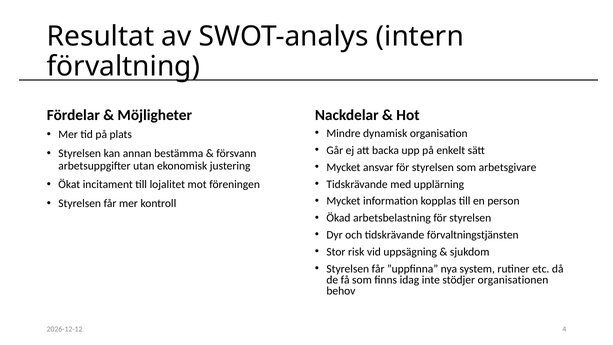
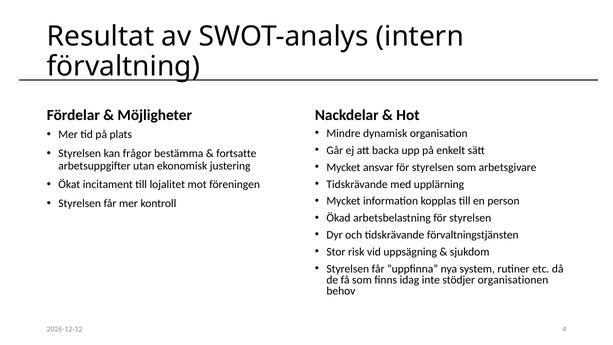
annan: annan -> frågor
försvann: försvann -> fortsatte
